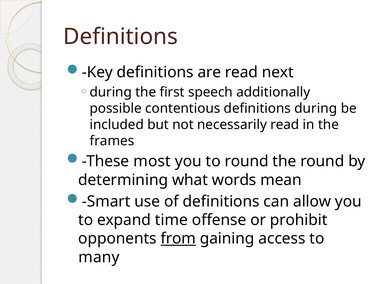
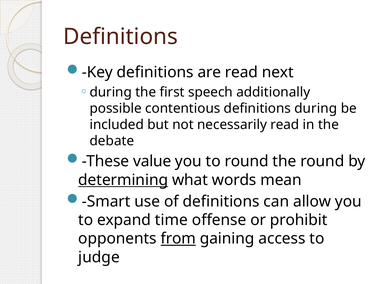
frames: frames -> debate
most: most -> value
determining underline: none -> present
many: many -> judge
